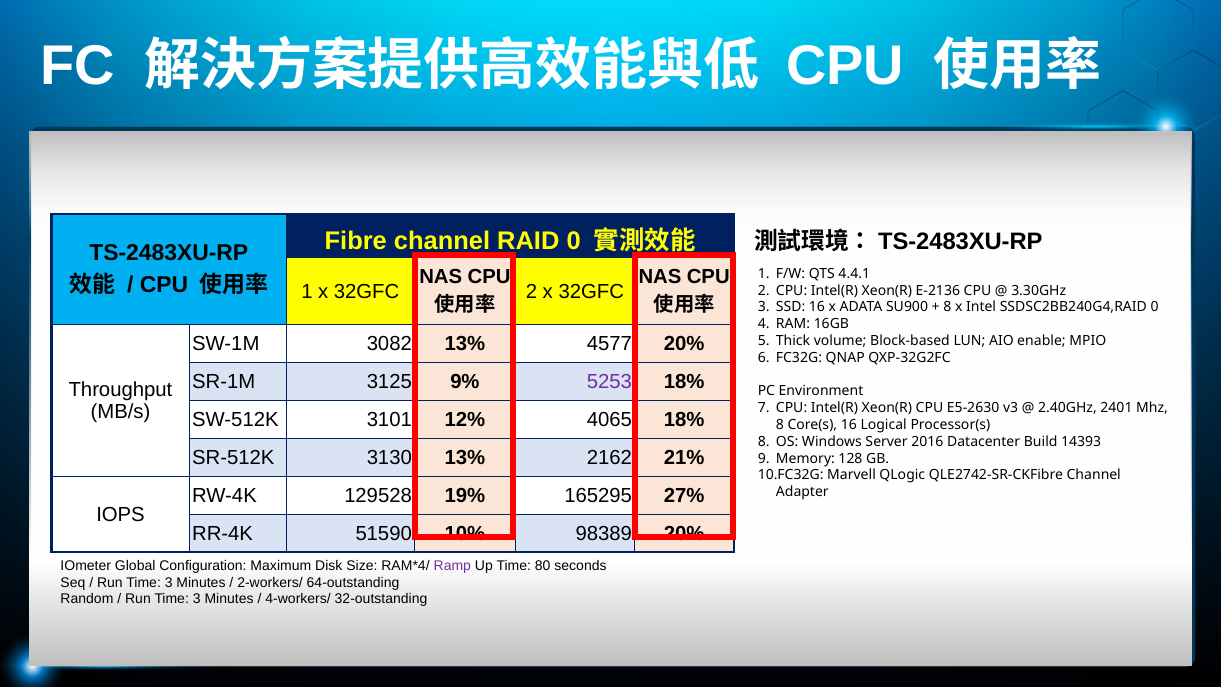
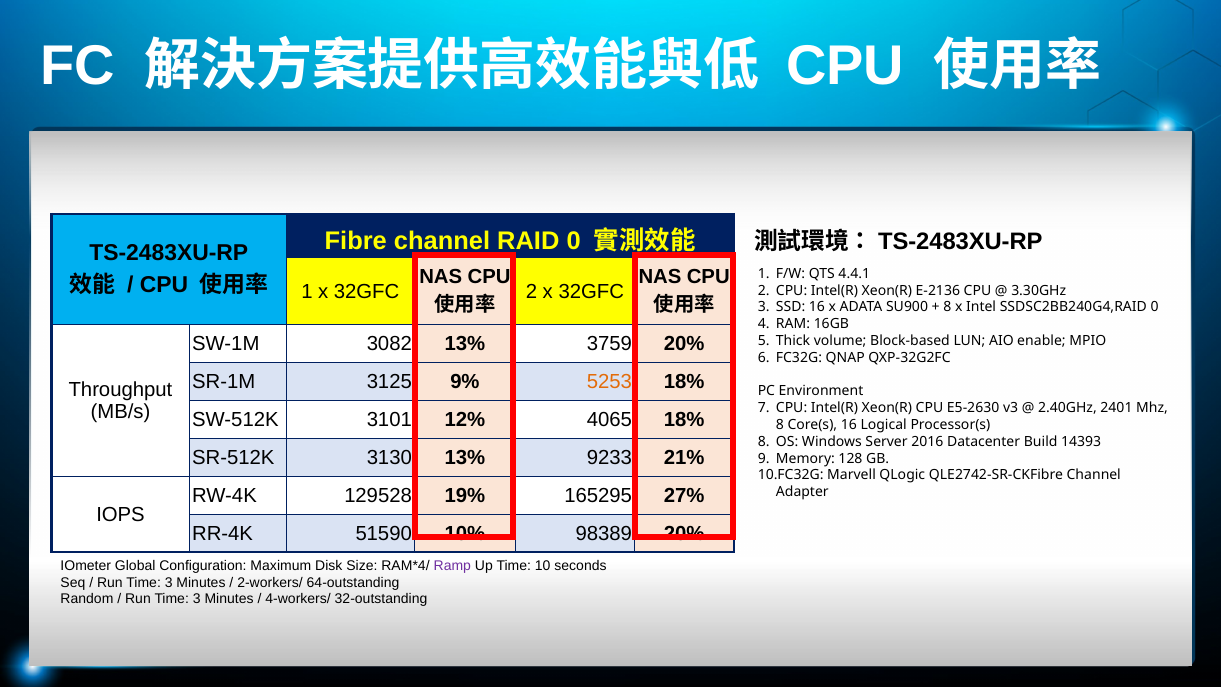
4577: 4577 -> 3759
5253 colour: purple -> orange
2162: 2162 -> 9233
80: 80 -> 10
